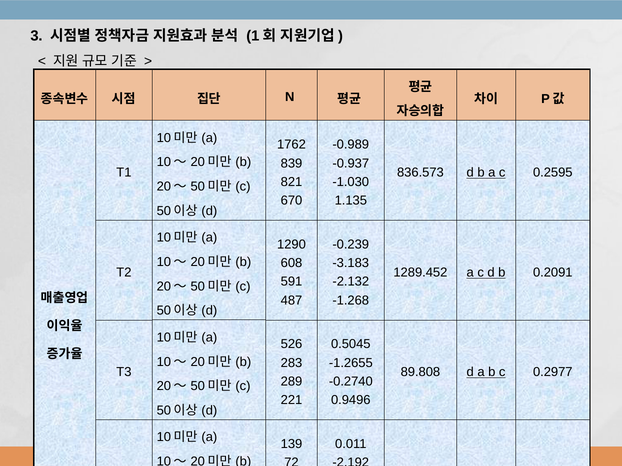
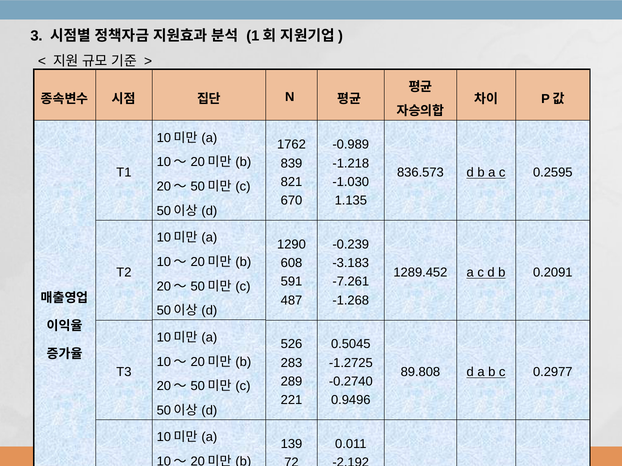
-0.937: -0.937 -> -1.218
-2.132: -2.132 -> -7.261
-1.2655: -1.2655 -> -1.2725
